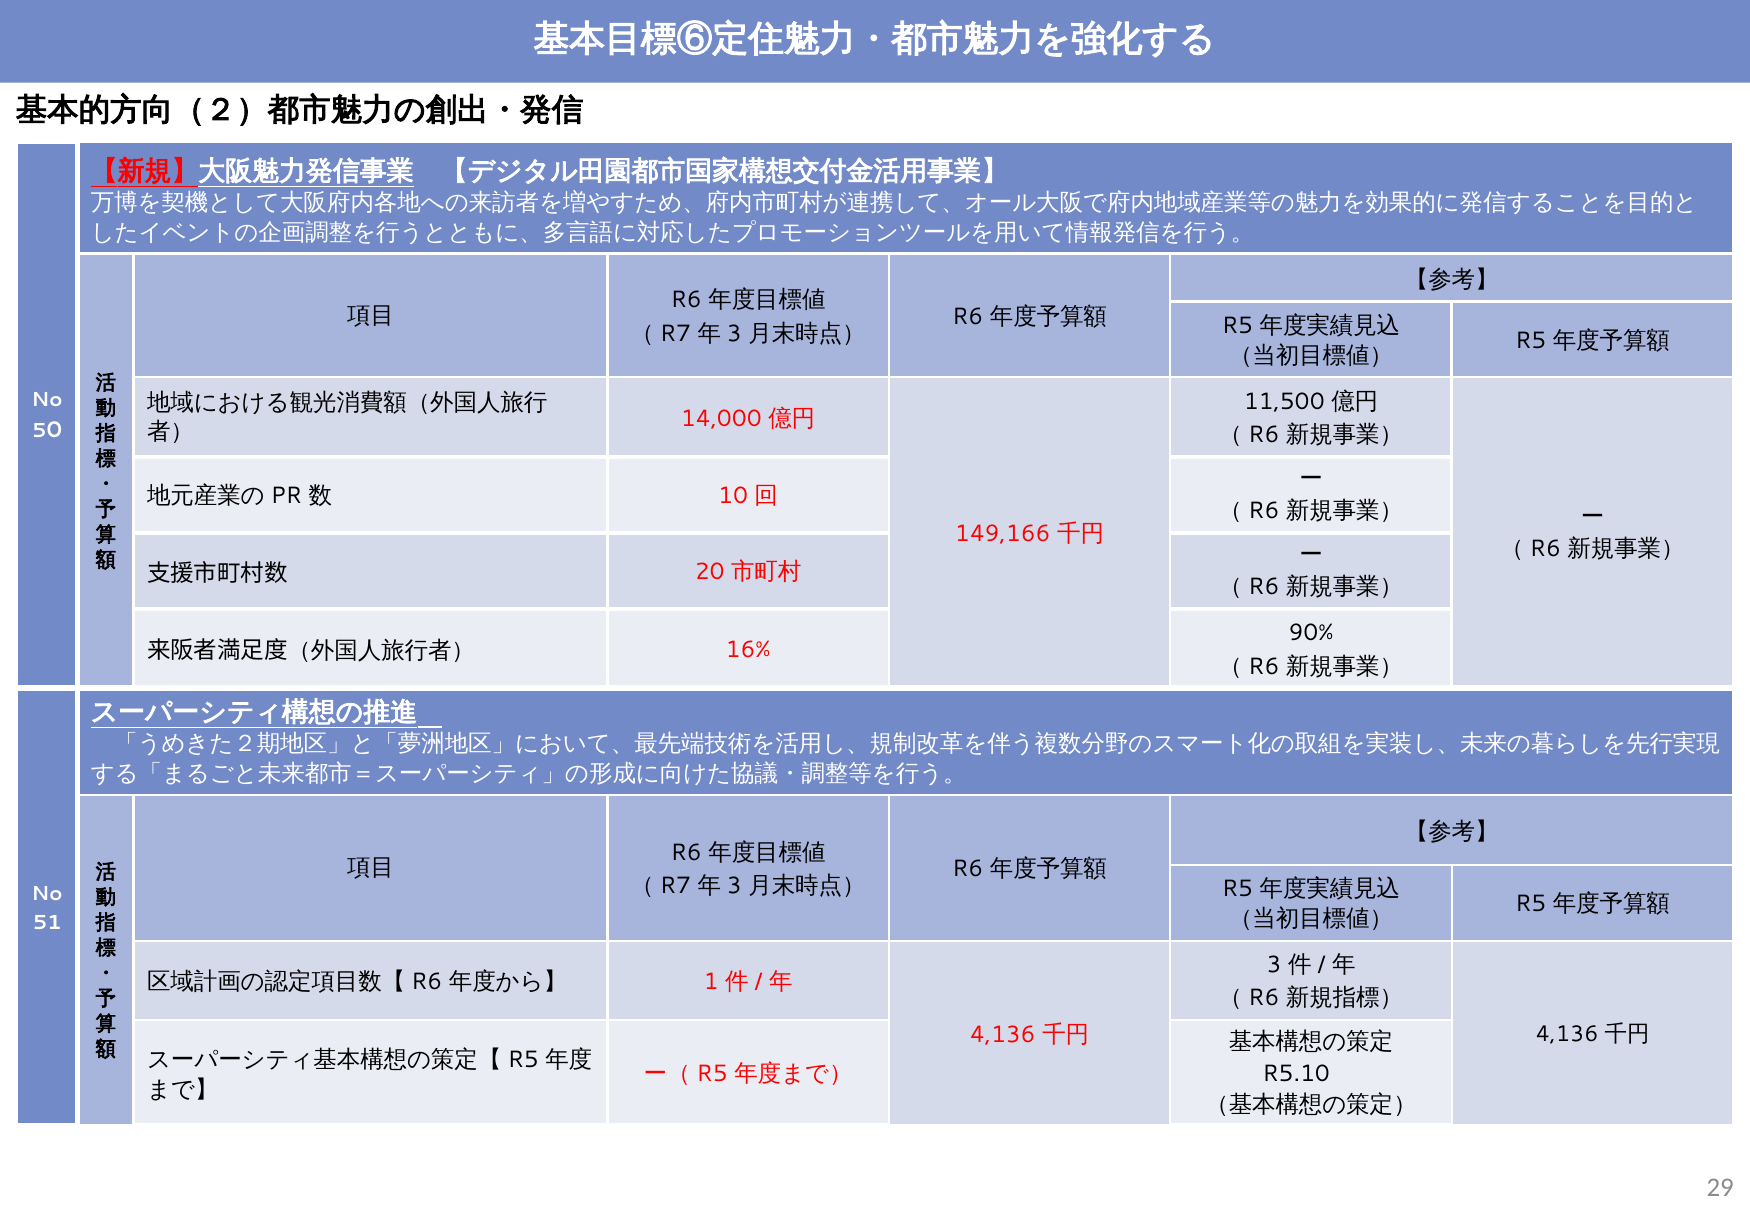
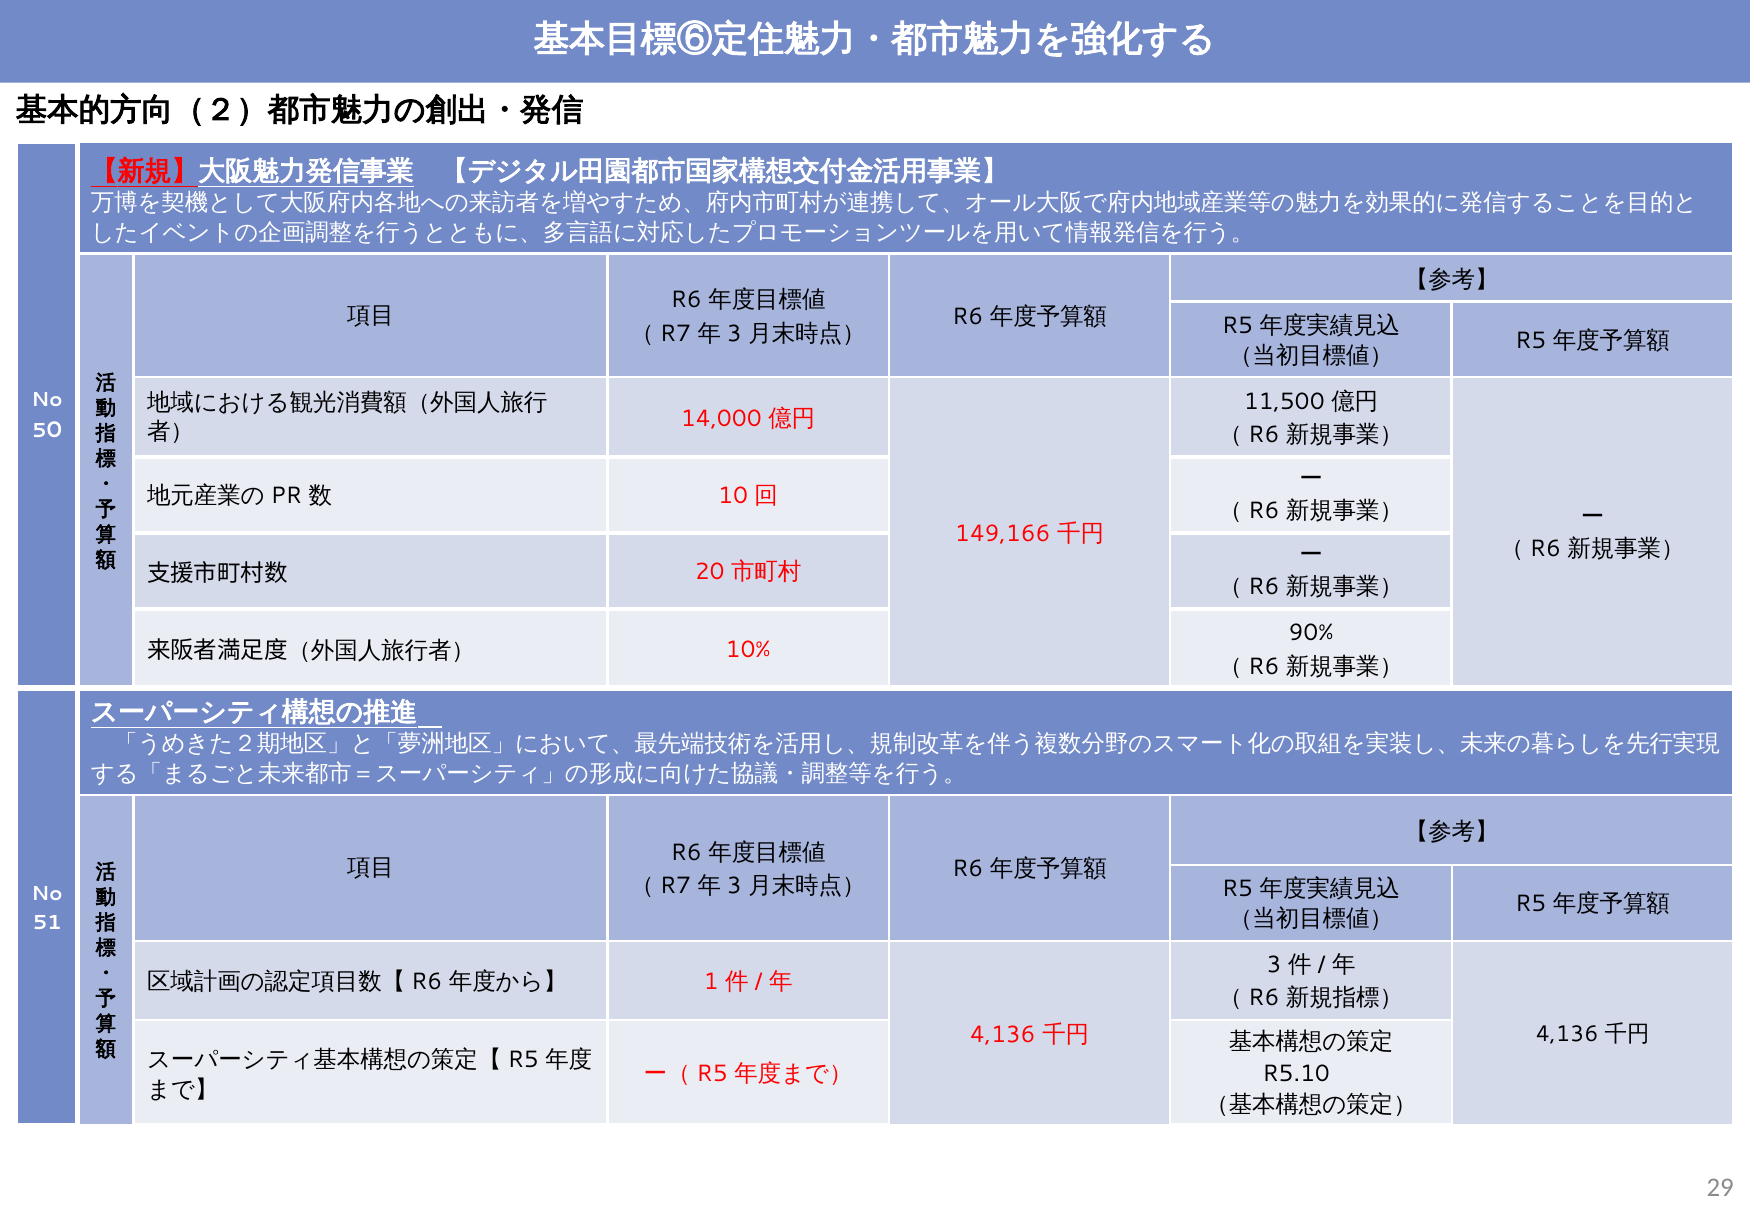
16%: 16% -> 10%
